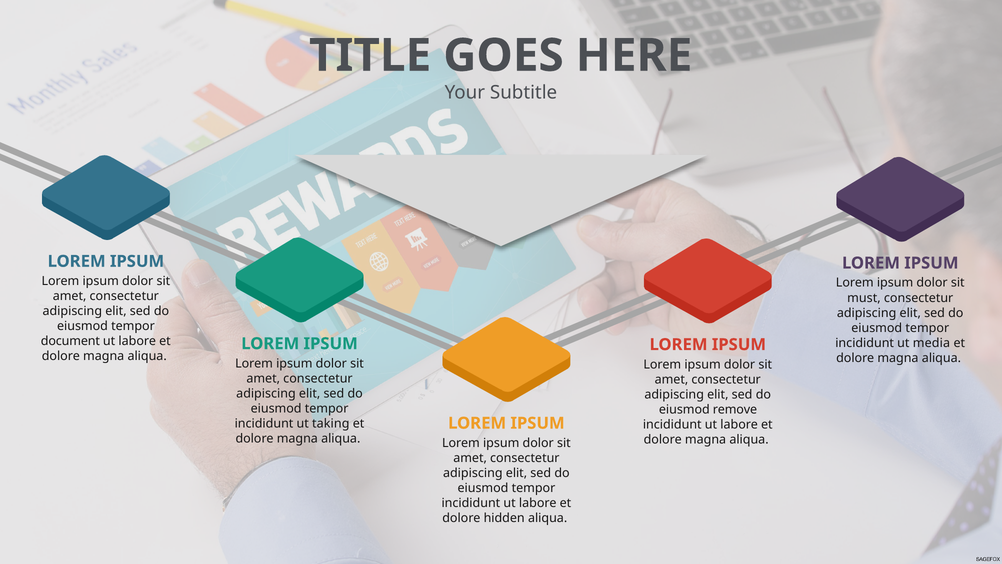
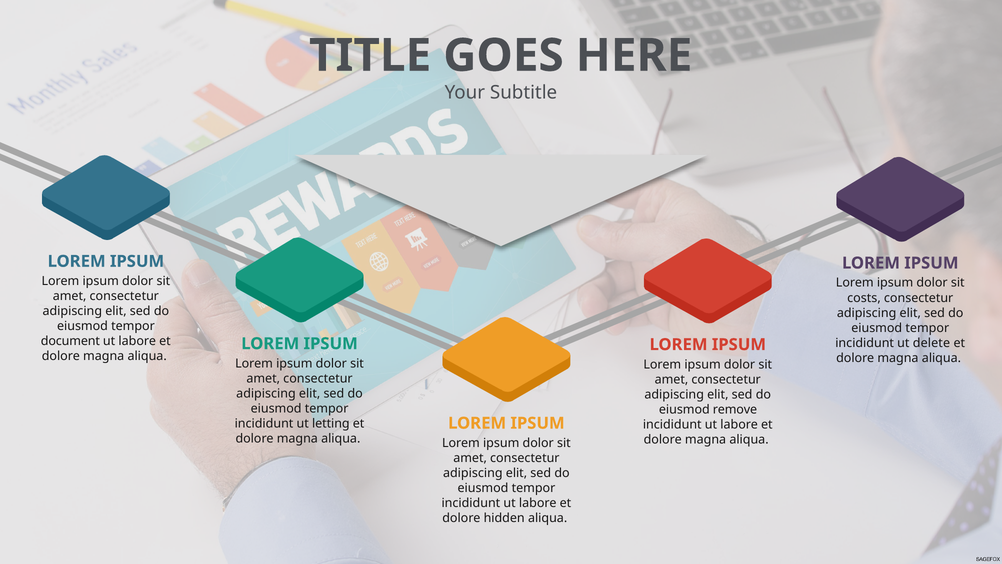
must: must -> costs
media: media -> delete
taking: taking -> letting
